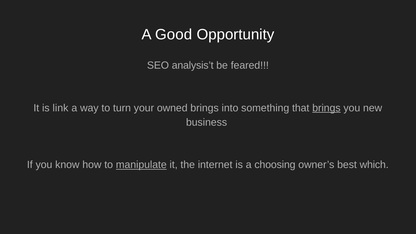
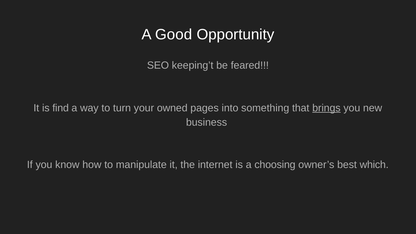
analysis’t: analysis’t -> keeping’t
link: link -> find
owned brings: brings -> pages
manipulate underline: present -> none
